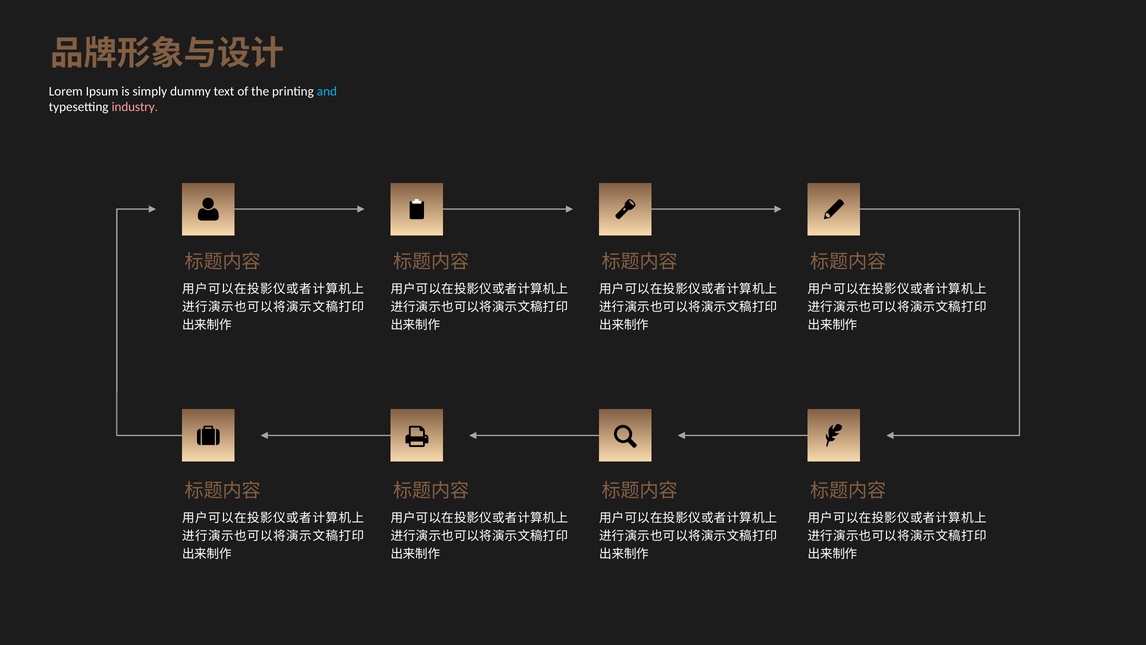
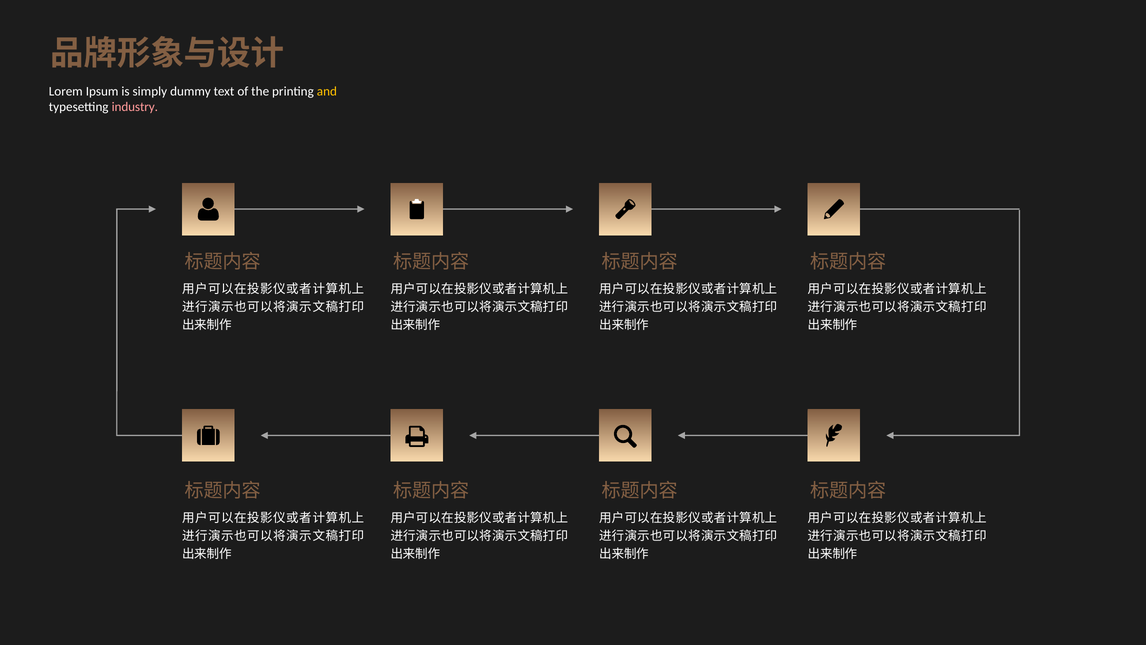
and colour: light blue -> yellow
